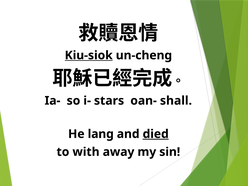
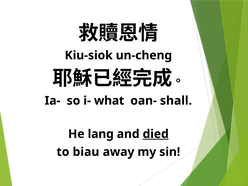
Kiu-siok underline: present -> none
stars: stars -> what
with: with -> biau
